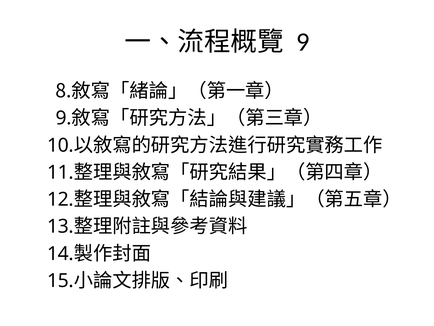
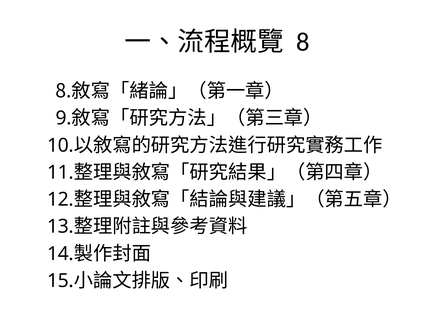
9 at (303, 42): 9 -> 8
